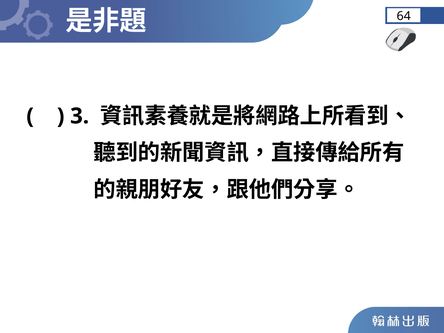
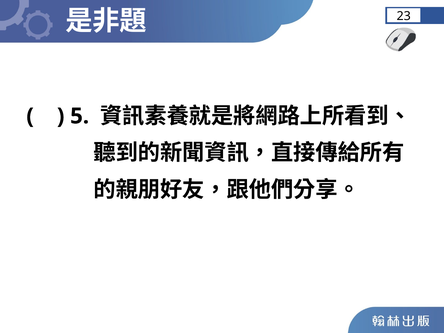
64: 64 -> 23
3: 3 -> 5
